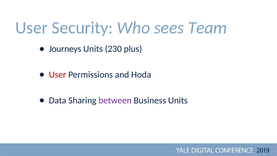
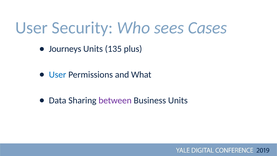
Team: Team -> Cases
230: 230 -> 135
User at (58, 75) colour: red -> blue
Hoda: Hoda -> What
